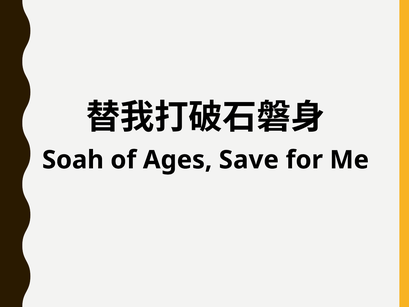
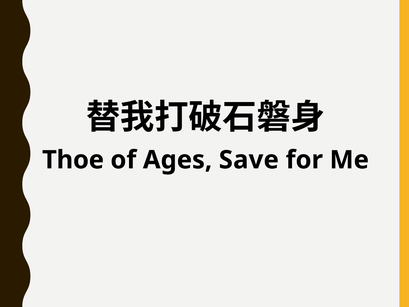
Soah: Soah -> Thoe
